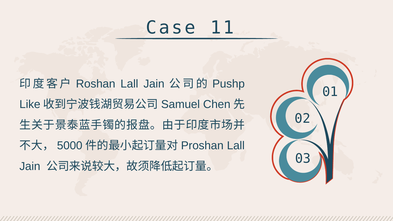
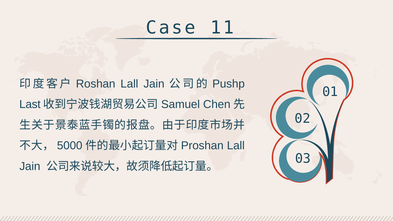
Like: Like -> Last
